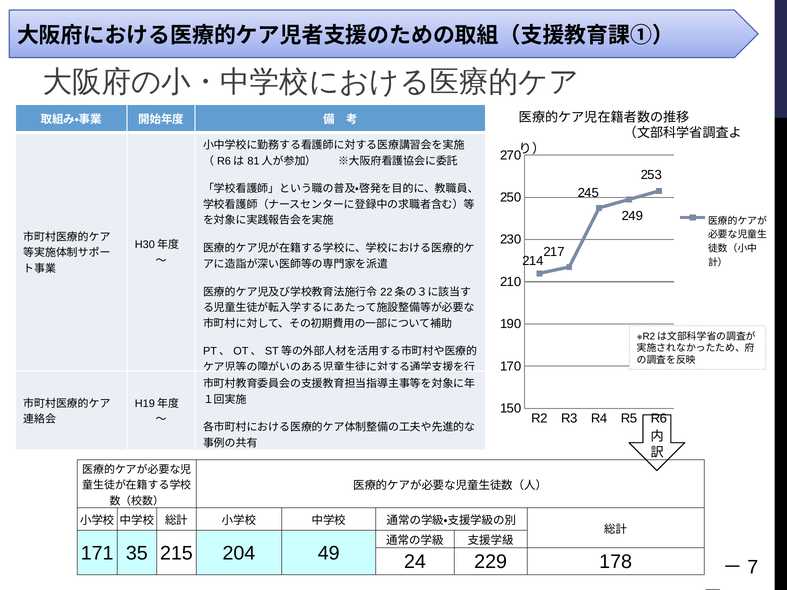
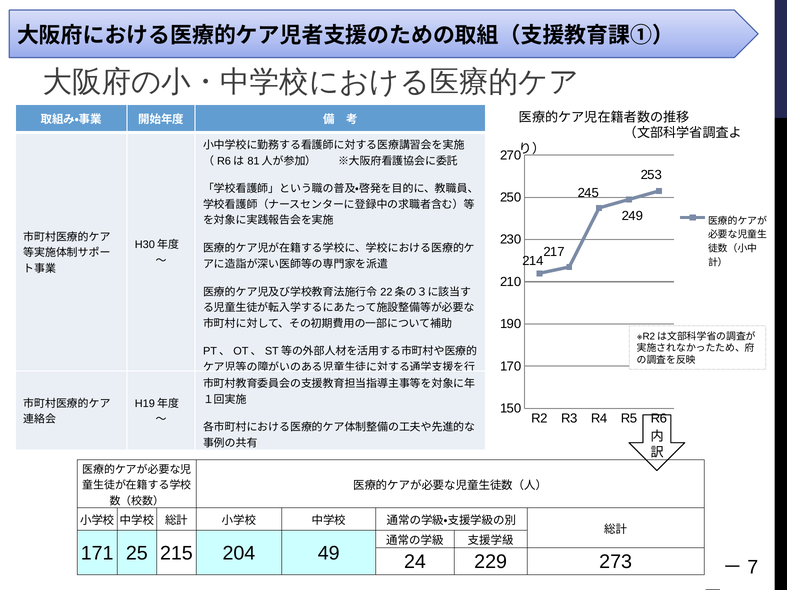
35: 35 -> 25
178: 178 -> 273
